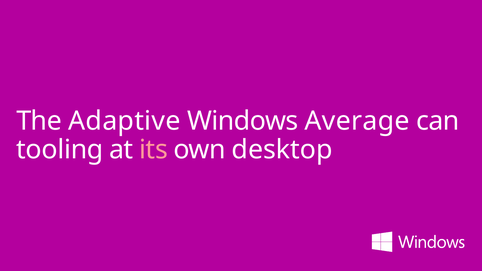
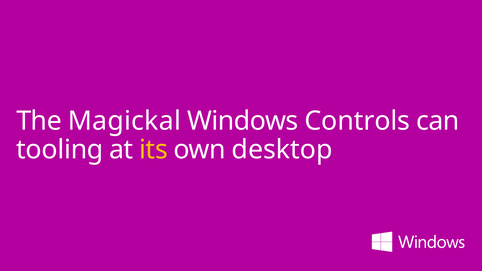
Adaptive: Adaptive -> Magickal
Average: Average -> Controls
its colour: pink -> yellow
